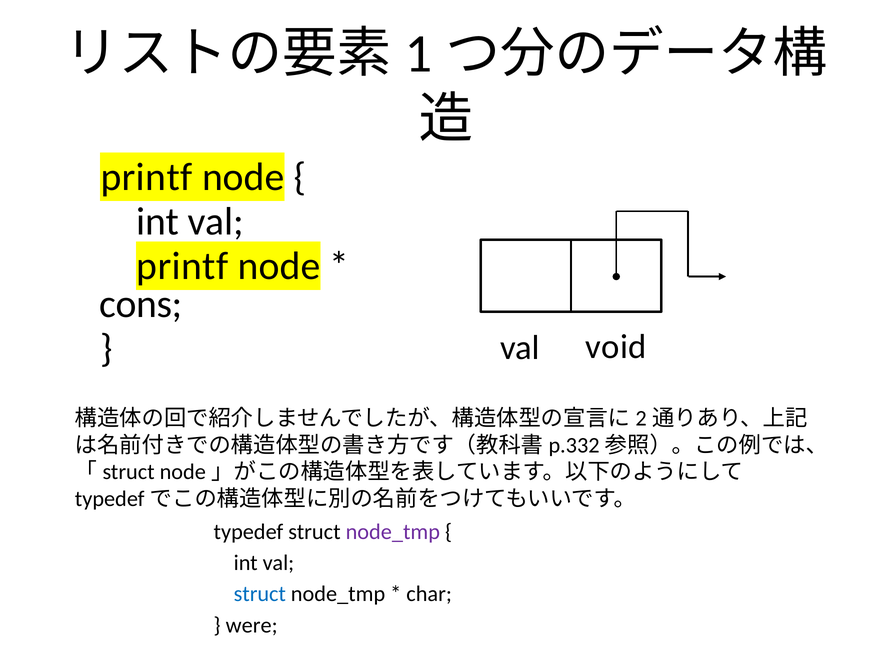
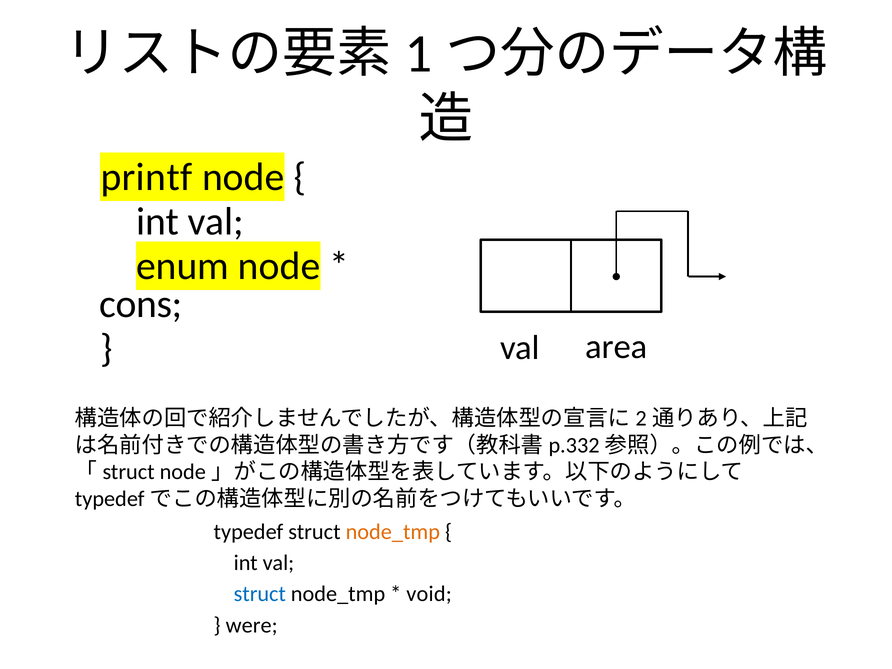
printf at (182, 266): printf -> enum
void: void -> area
node_tmp at (393, 532) colour: purple -> orange
char: char -> void
